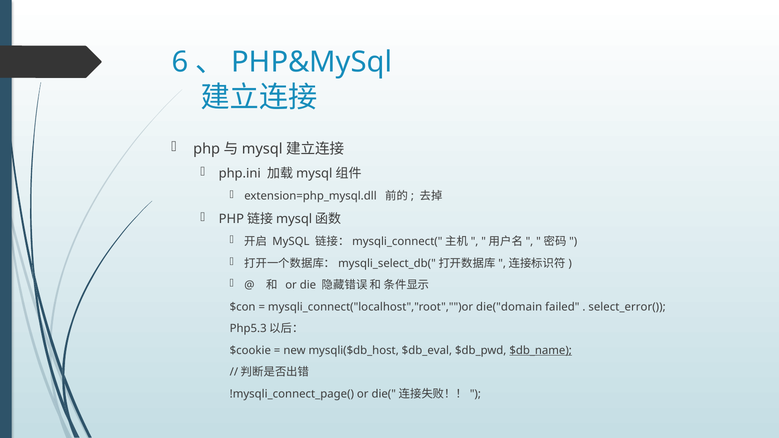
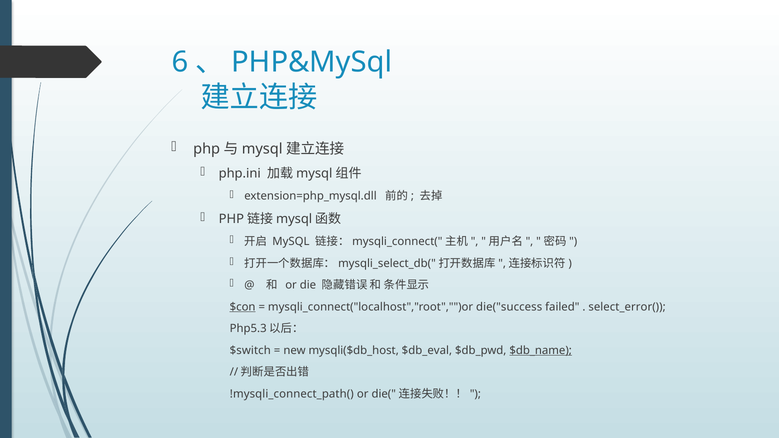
$con underline: none -> present
die("domain: die("domain -> die("success
$cookie: $cookie -> $switch
!mysqli_connect_page(: !mysqli_connect_page( -> !mysqli_connect_path(
